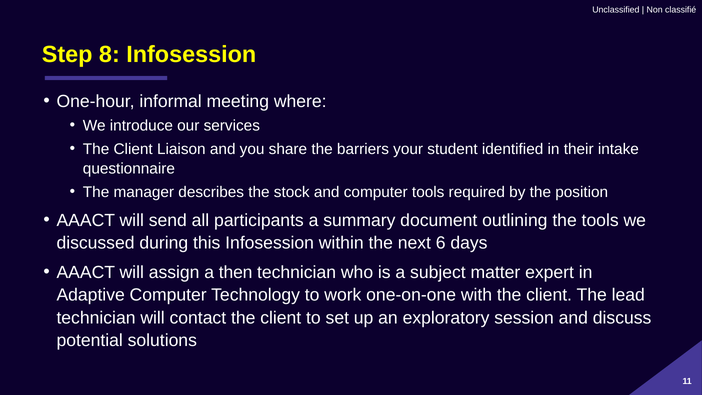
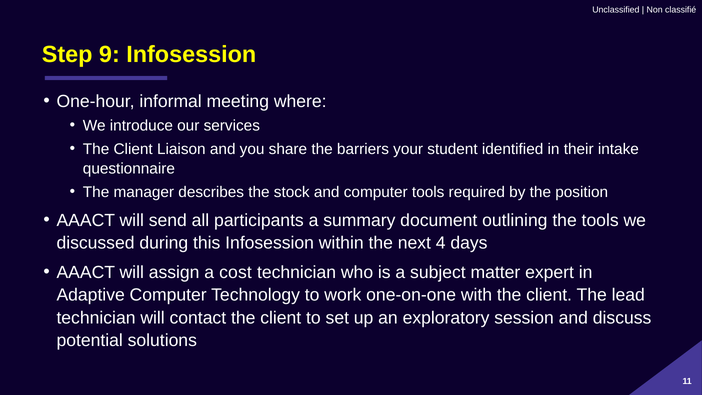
8: 8 -> 9
6: 6 -> 4
then: then -> cost
